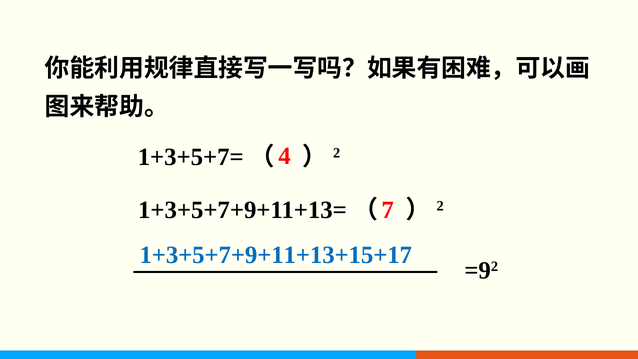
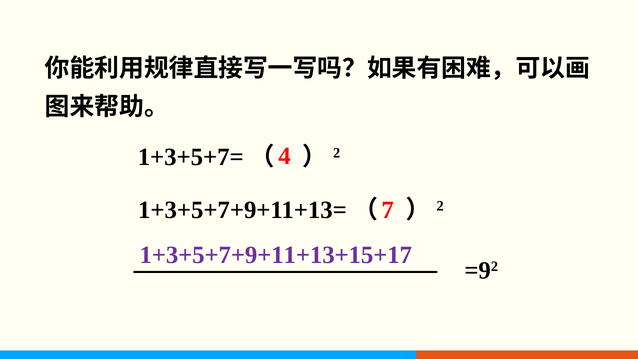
1+3+5+7+9+11+13+15+17 colour: blue -> purple
